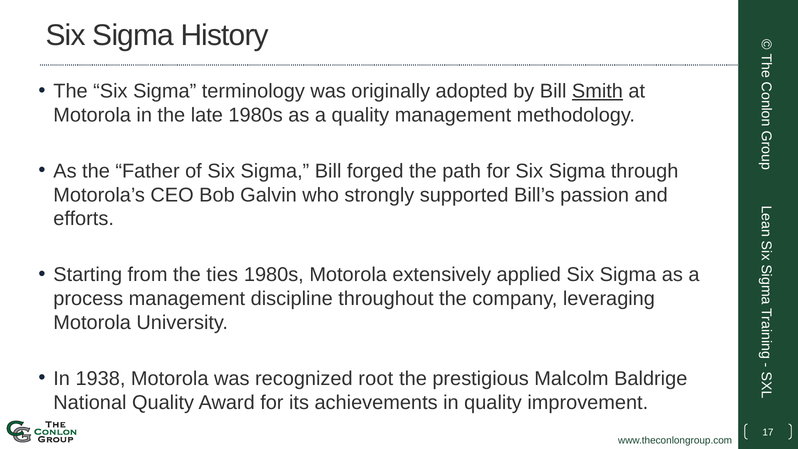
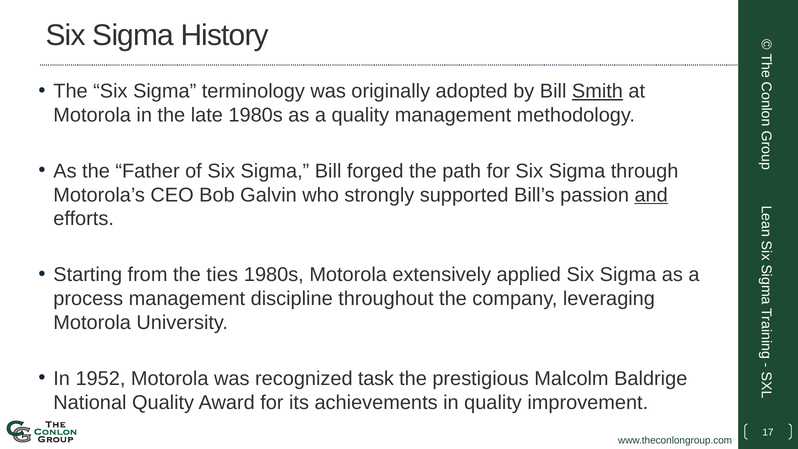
and underline: none -> present
1938: 1938 -> 1952
root: root -> task
